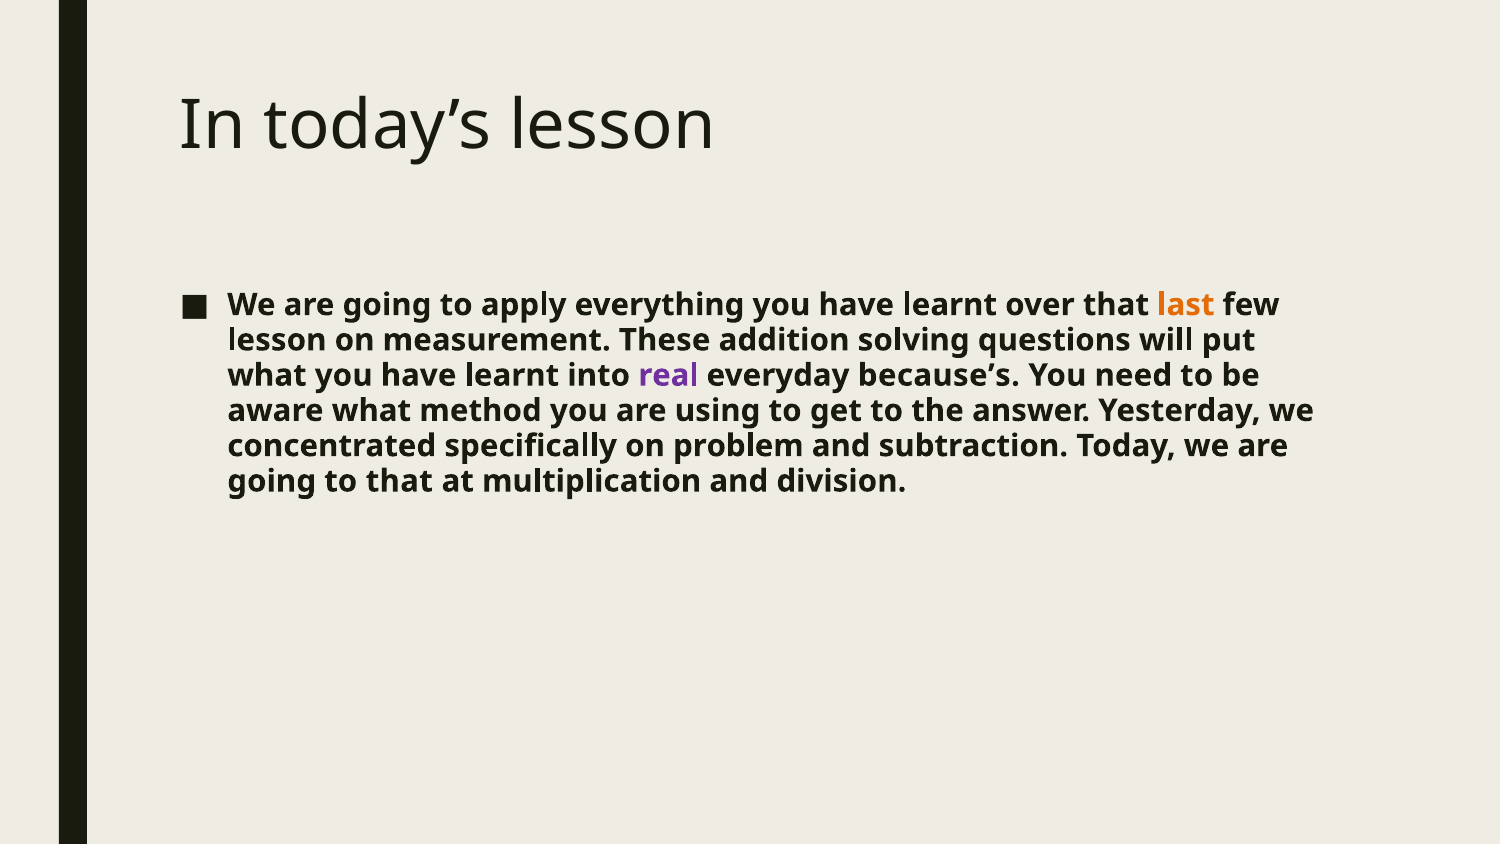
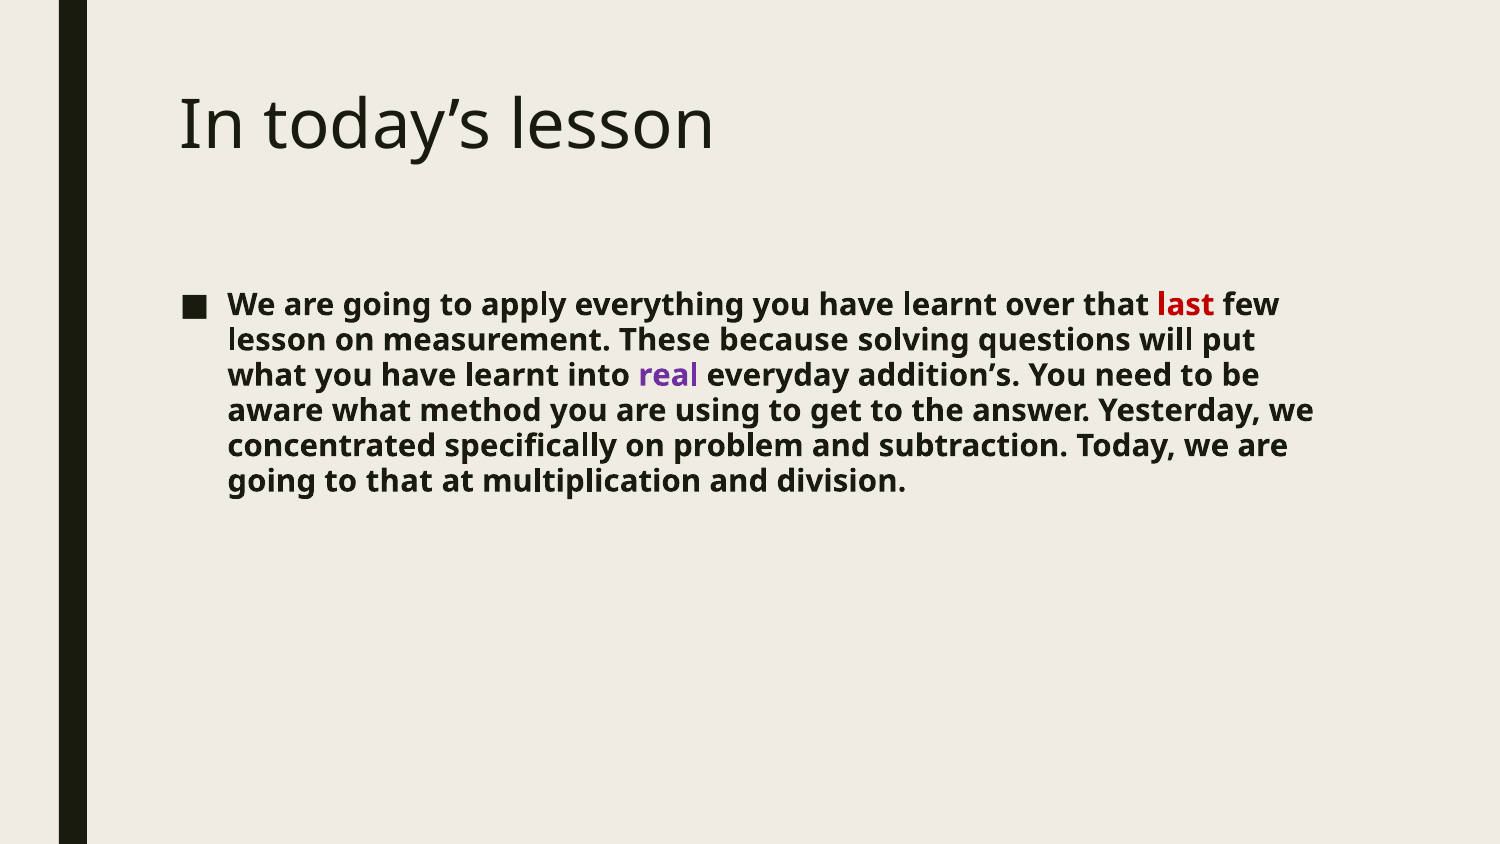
last colour: orange -> red
addition: addition -> because
because’s: because’s -> addition’s
